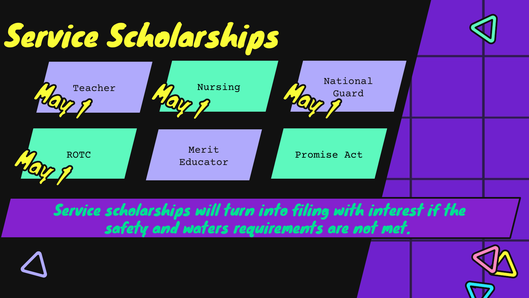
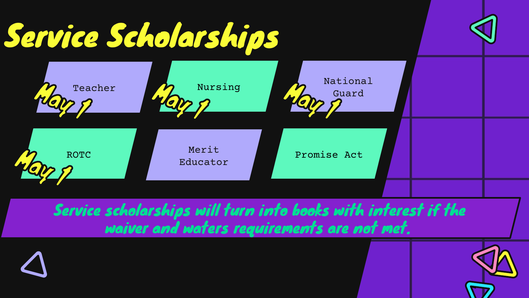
filing: filing -> books
safety: safety -> waiver
